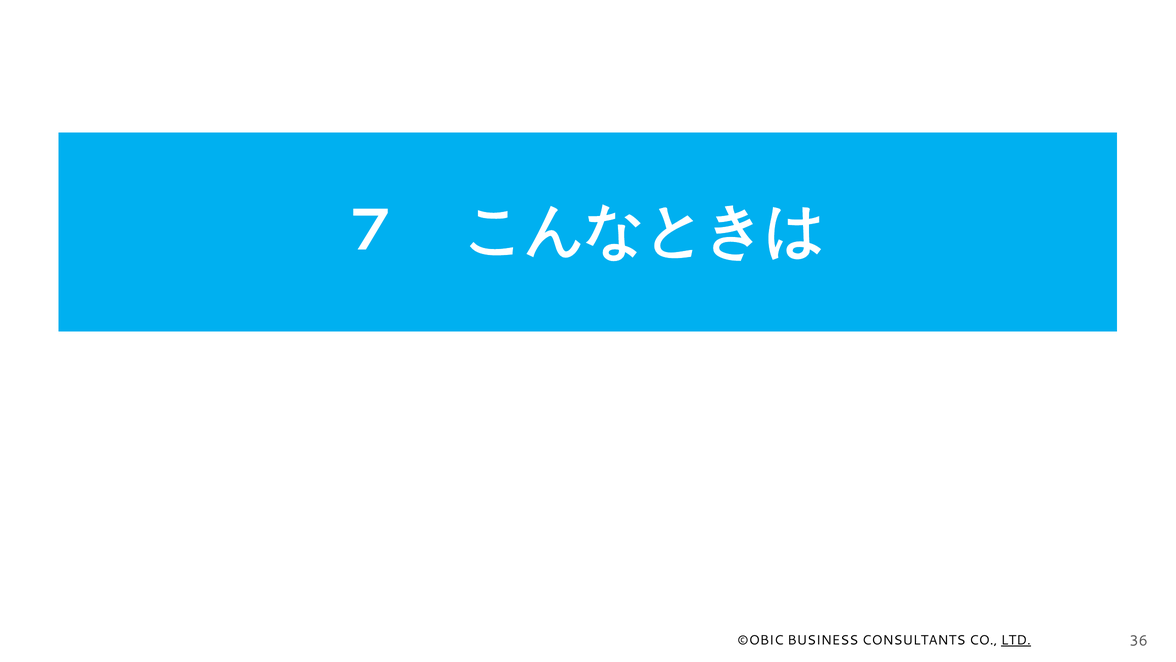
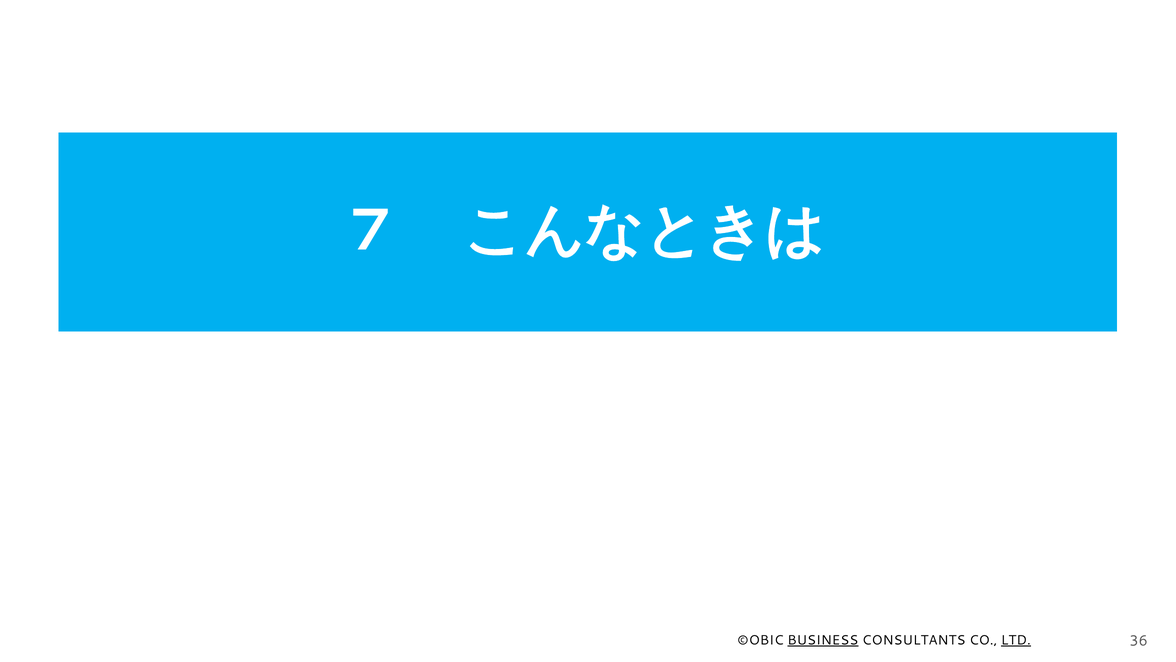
BUSINESS underline: none -> present
